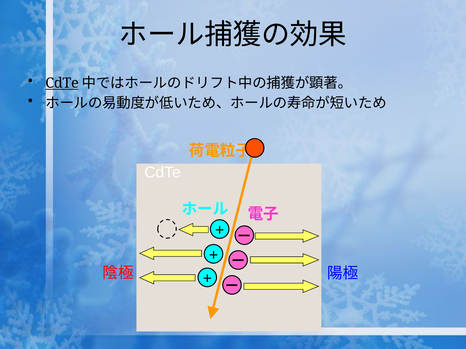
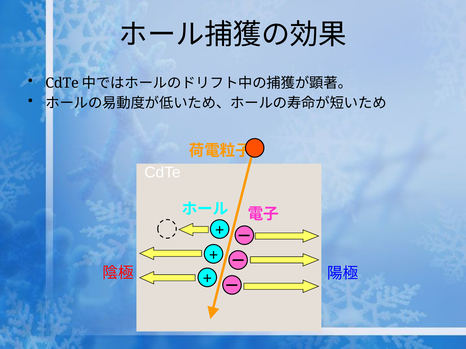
CdTe at (62, 83) underline: present -> none
